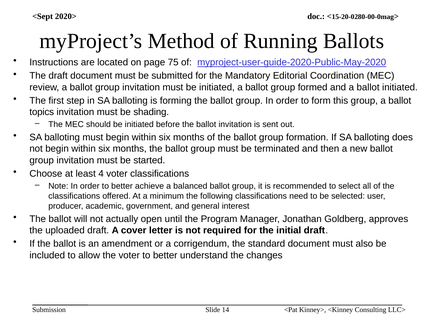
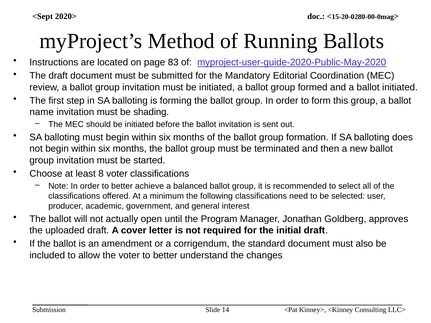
75: 75 -> 83
topics: topics -> name
4: 4 -> 8
